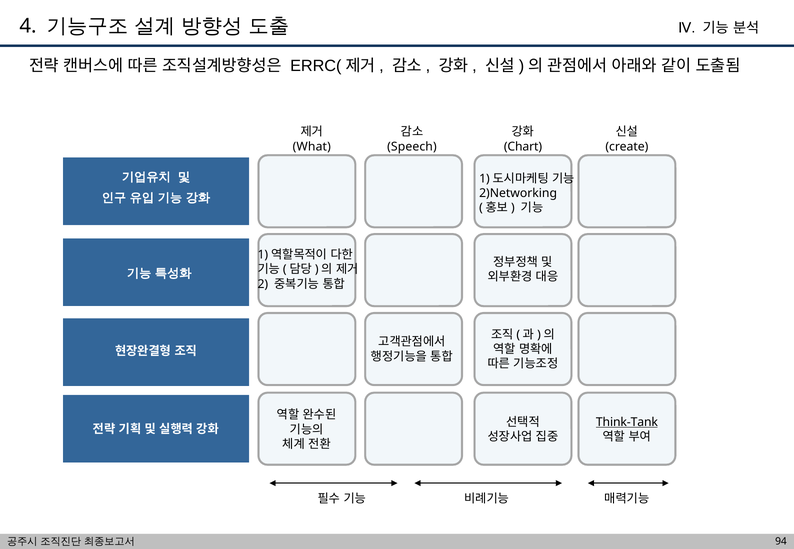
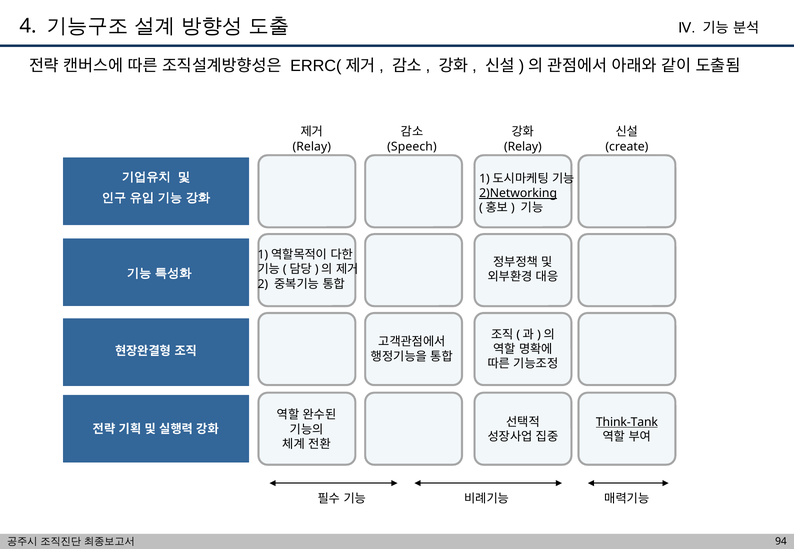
What at (312, 147): What -> Relay
Chart at (523, 147): Chart -> Relay
2)Networking underline: none -> present
